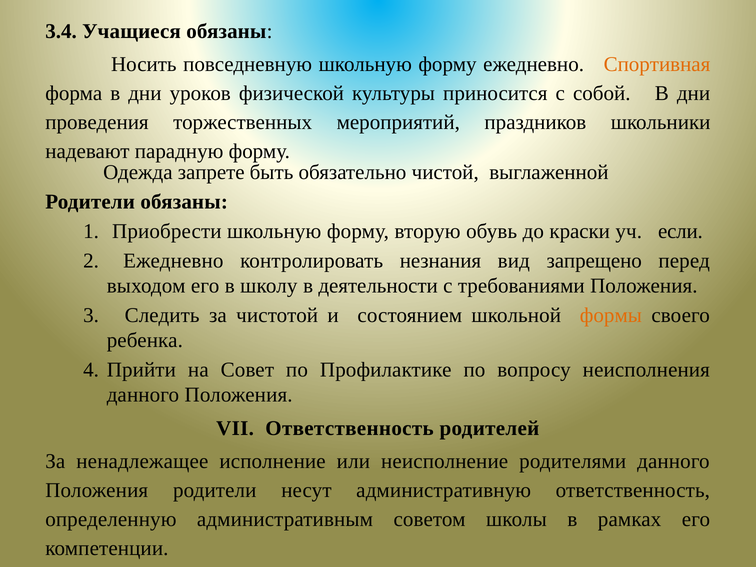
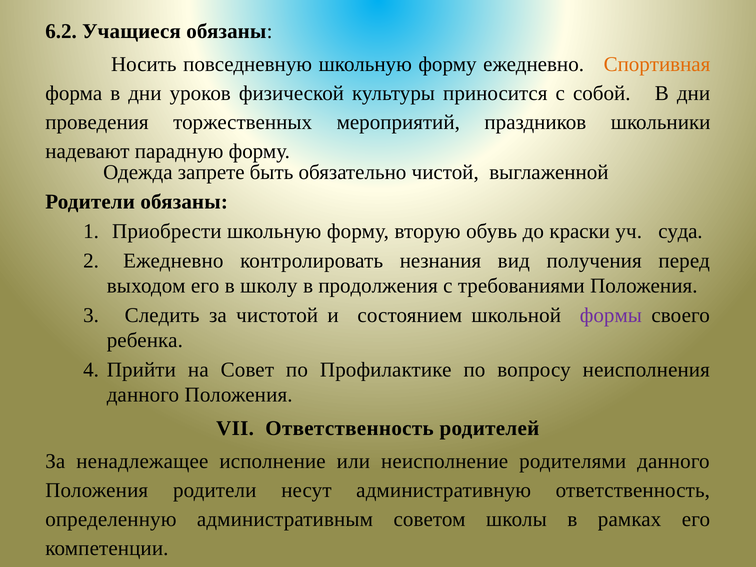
3.4: 3.4 -> 6.2
если: если -> суда
запрещено: запрещено -> получения
деятельности: деятельности -> продолжения
формы colour: orange -> purple
